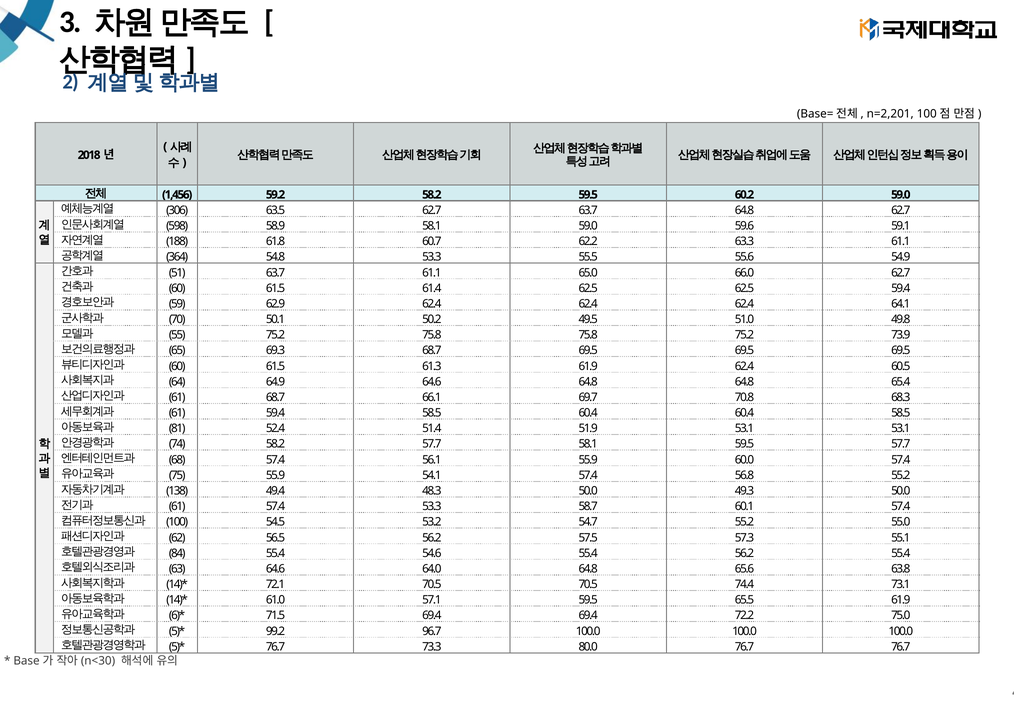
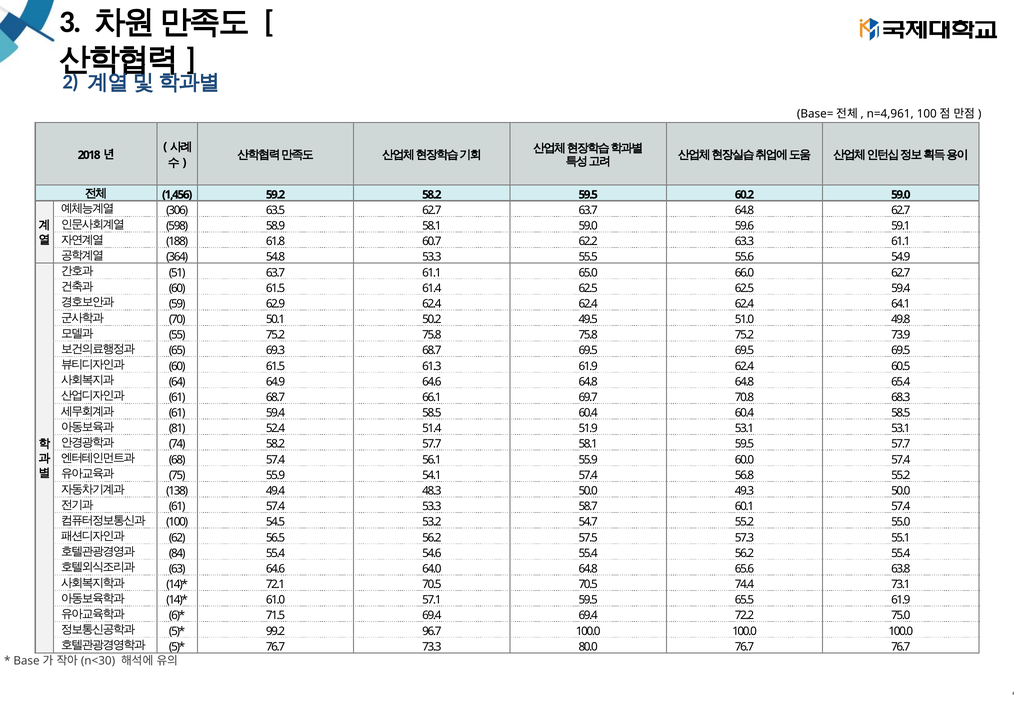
n=2,201: n=2,201 -> n=4,961
